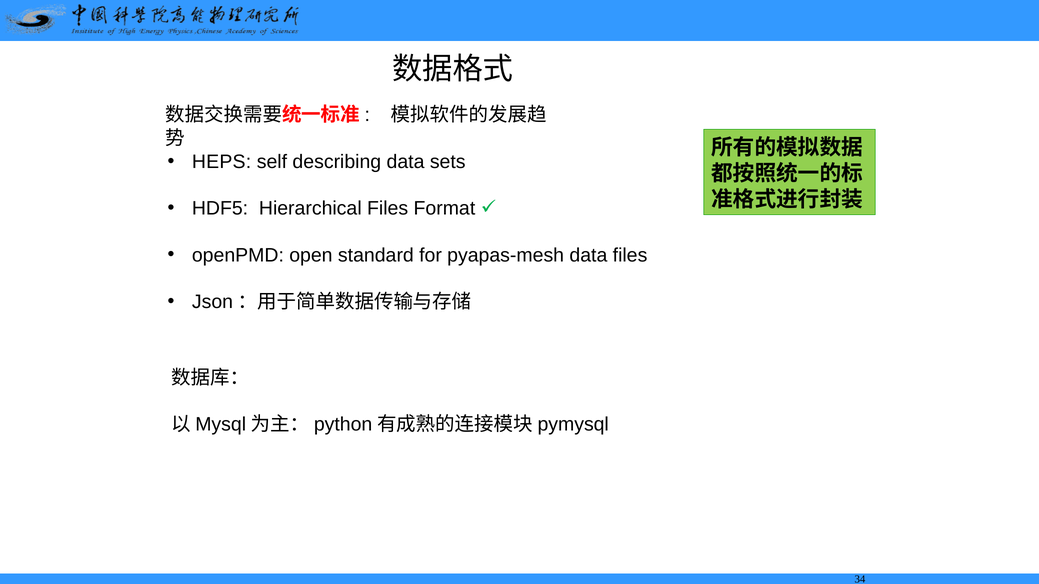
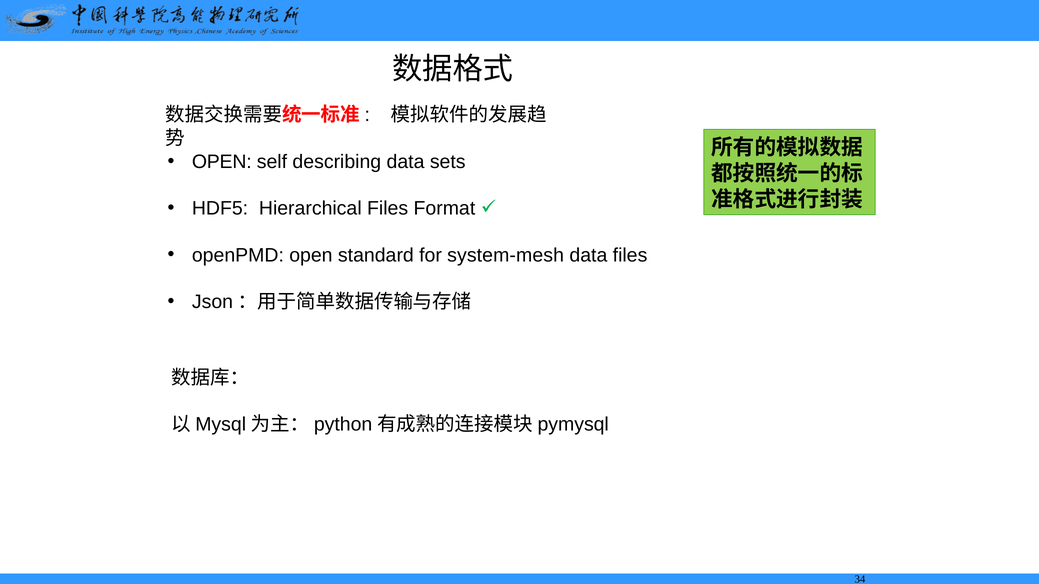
HEPS at (222, 162): HEPS -> OPEN
pyapas-mesh: pyapas-mesh -> system-mesh
